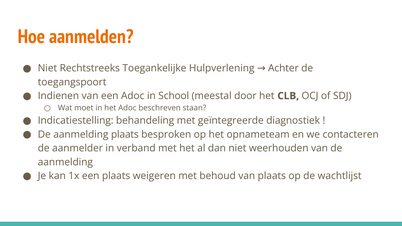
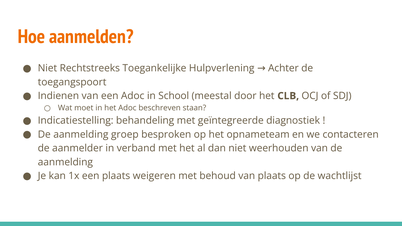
aanmelding plaats: plaats -> groep
